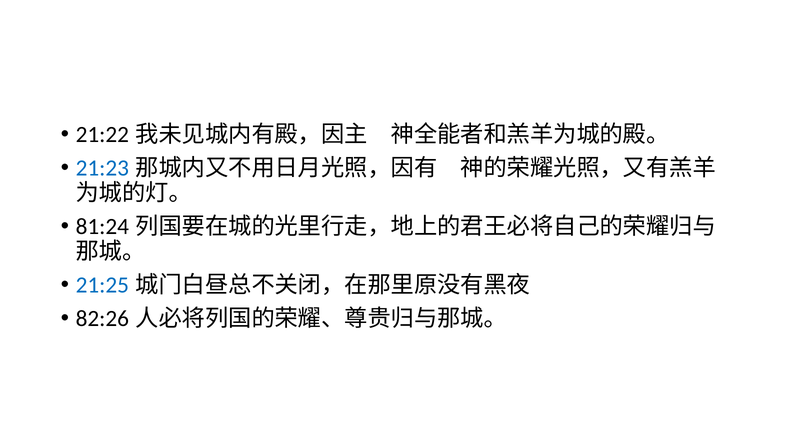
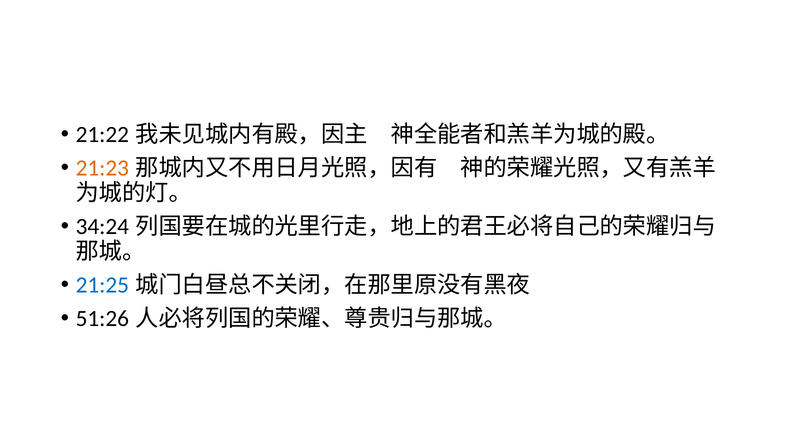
21:23 colour: blue -> orange
81:24: 81:24 -> 34:24
82:26: 82:26 -> 51:26
